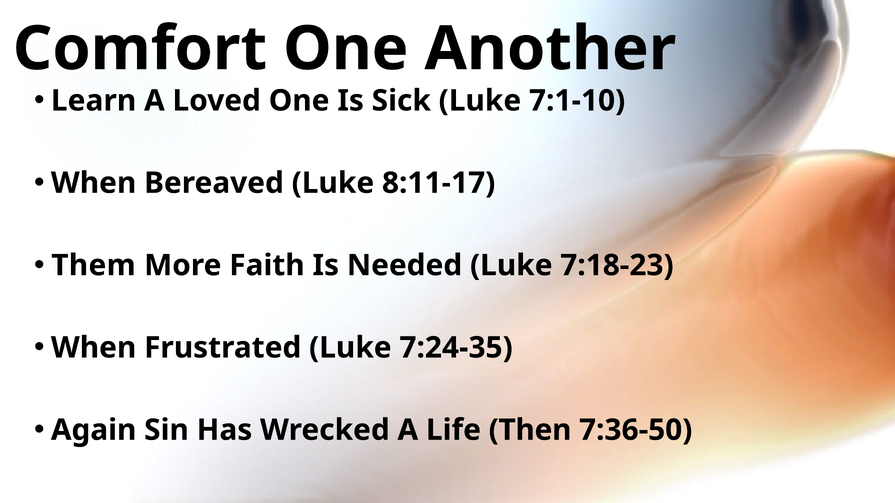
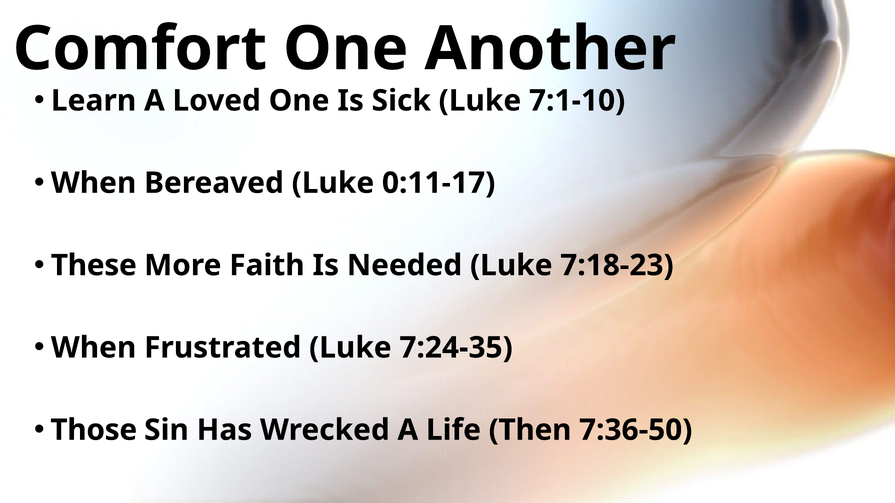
8:11-17: 8:11-17 -> 0:11-17
Them: Them -> These
Again: Again -> Those
